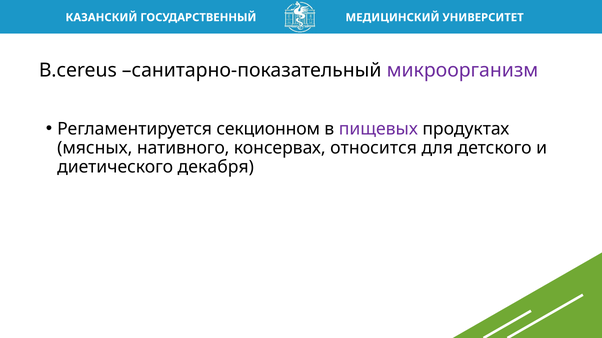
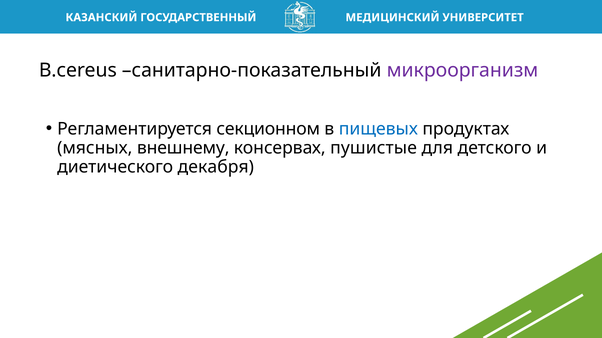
пищевых colour: purple -> blue
нативного: нативного -> внешнему
относится: относится -> пушистые
